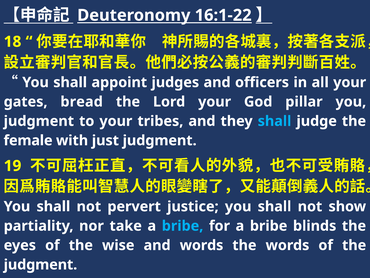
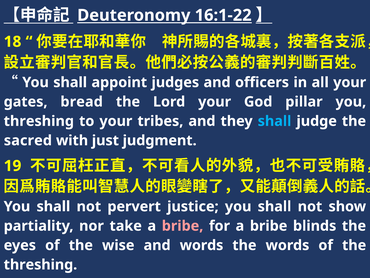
judgment at (39, 121): judgment -> threshing
female: female -> sacred
bribe at (183, 226) colour: light blue -> pink
judgment at (40, 264): judgment -> threshing
